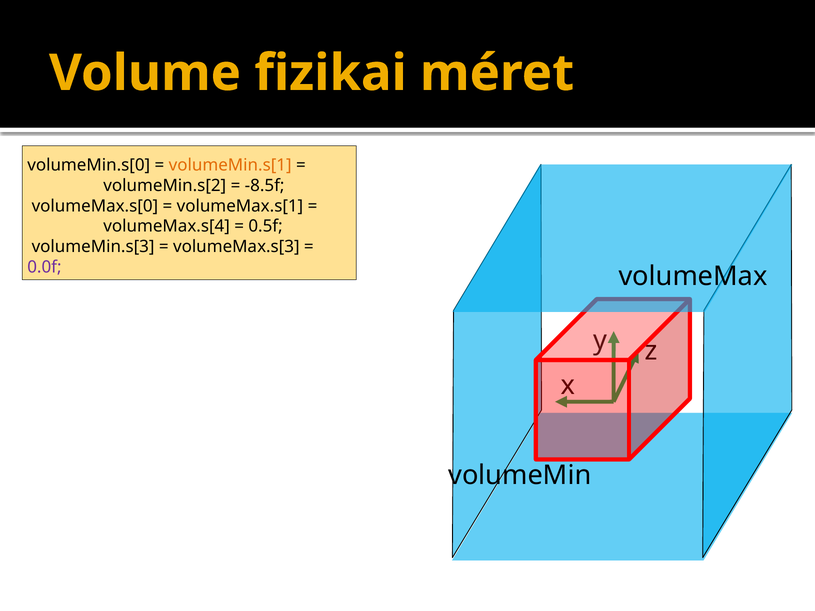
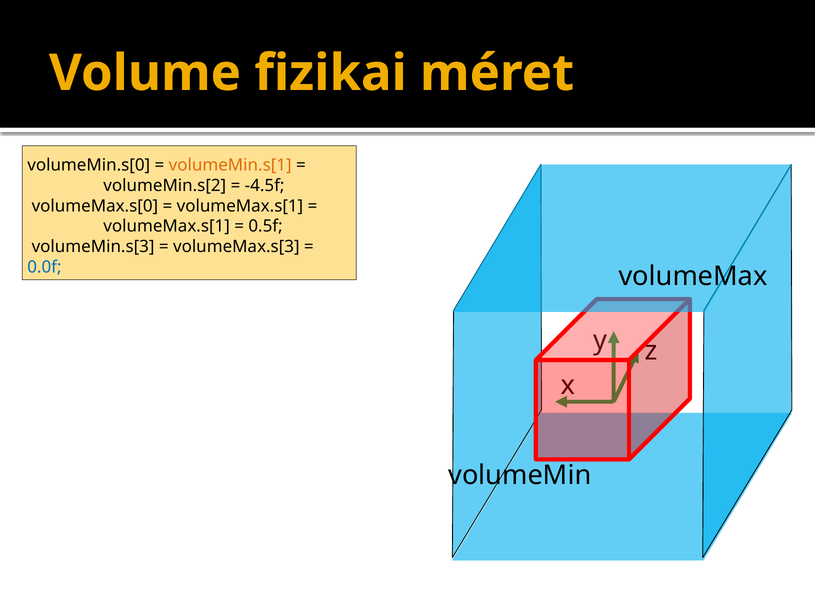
-8.5f: -8.5f -> -4.5f
volumeMax.s[4 at (167, 226): volumeMax.s[4 -> volumeMax.s[1
0.0f colour: purple -> blue
